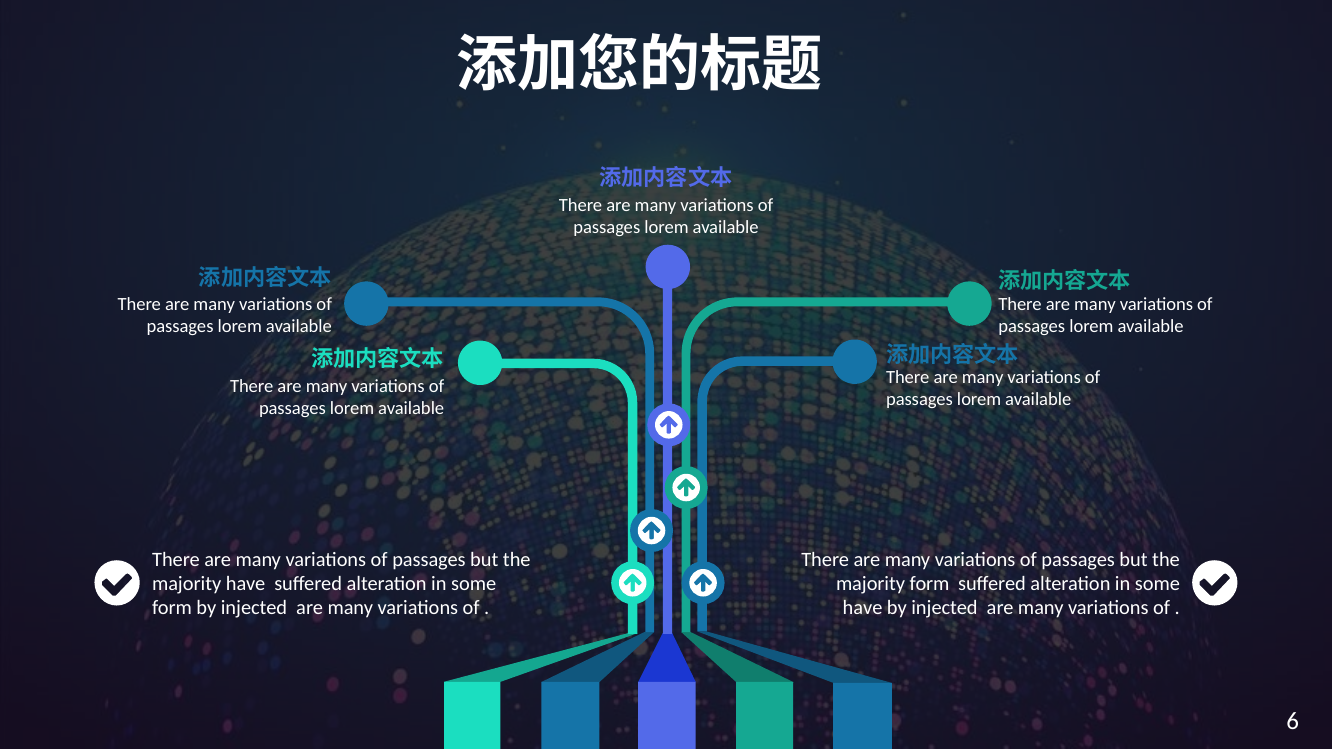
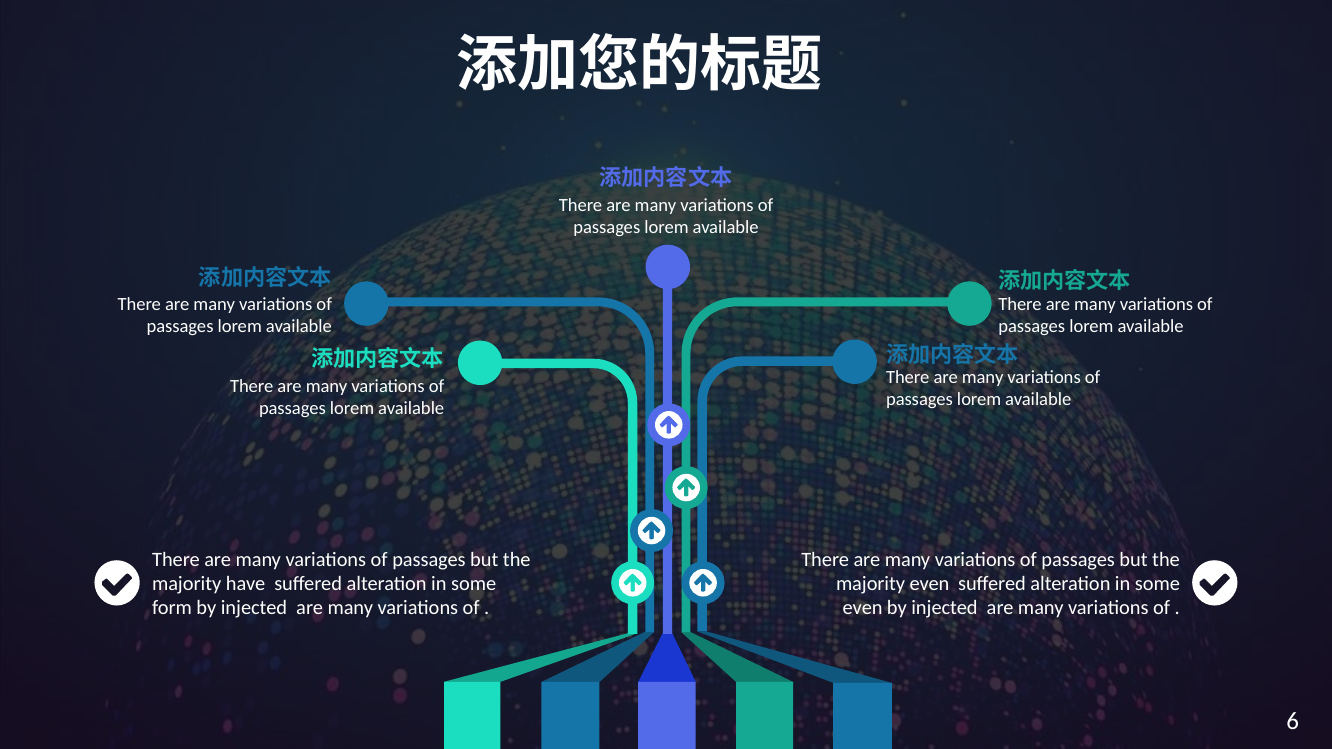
majority form: form -> even
have at (863, 608): have -> even
